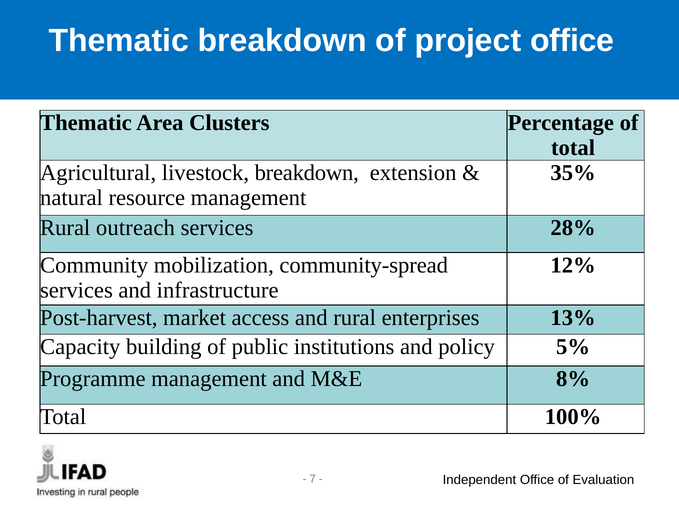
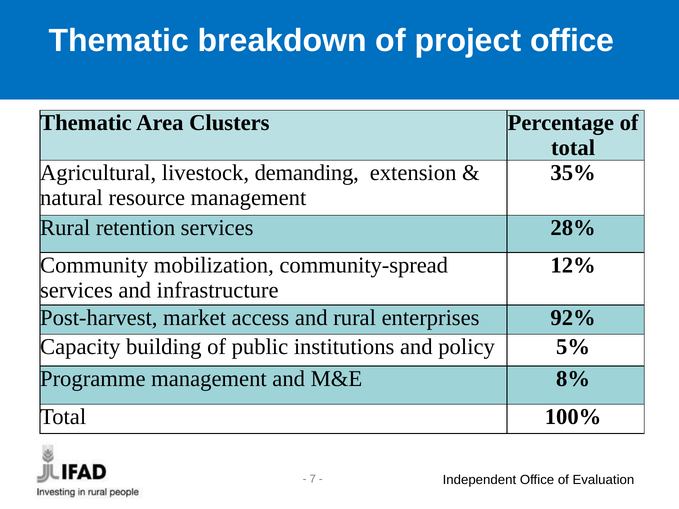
livestock breakdown: breakdown -> demanding
outreach: outreach -> retention
13%: 13% -> 92%
